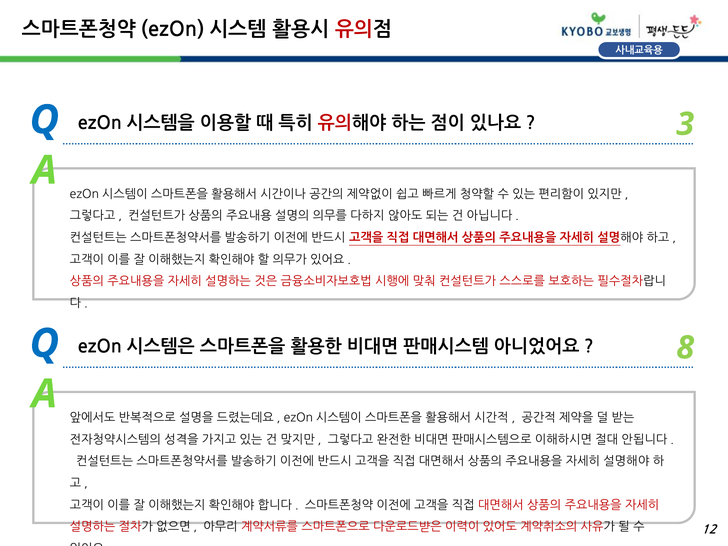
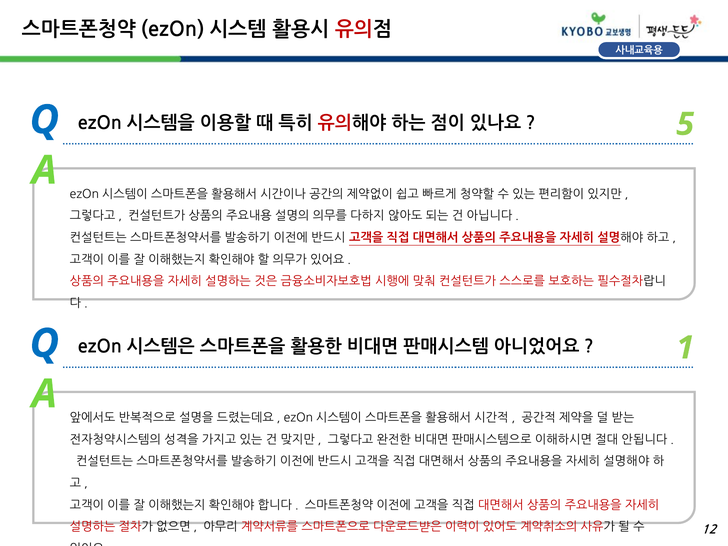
3: 3 -> 5
8: 8 -> 1
